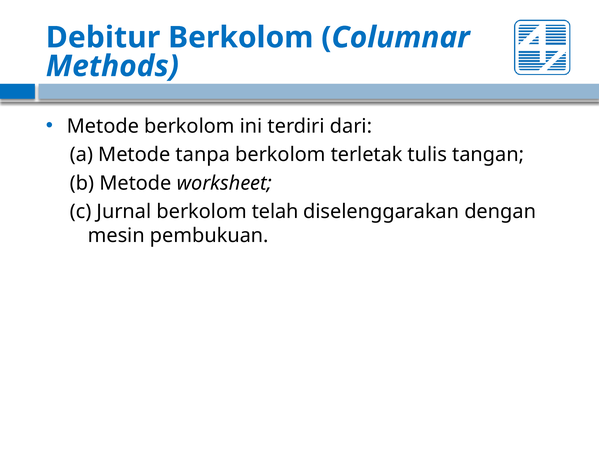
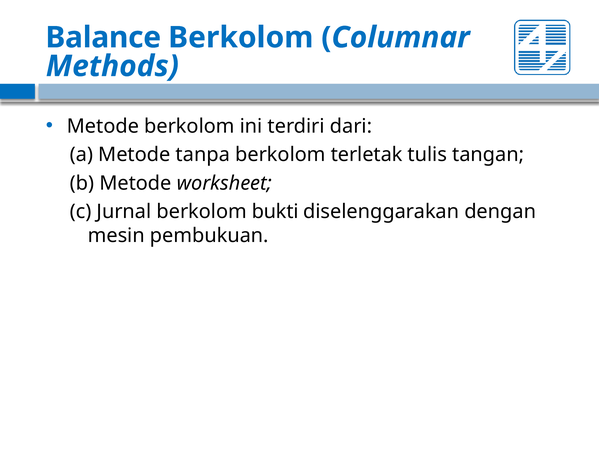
Debitur: Debitur -> Balance
telah: telah -> bukti
